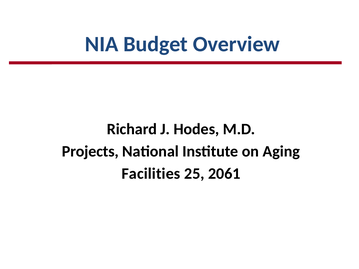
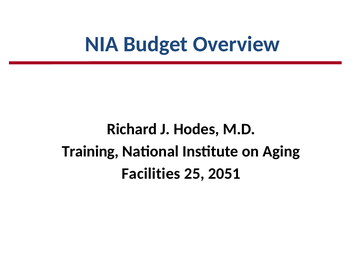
Projects: Projects -> Training
2061: 2061 -> 2051
